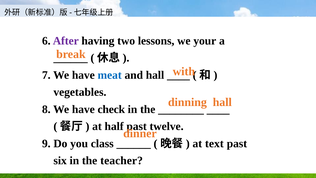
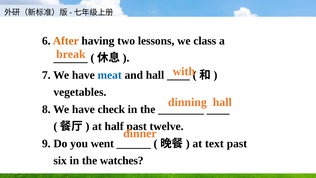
After colour: purple -> orange
your: your -> class
class: class -> went
teacher: teacher -> watches
